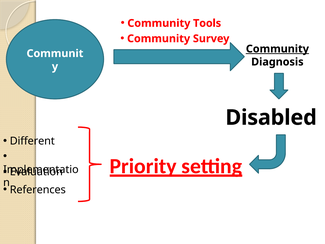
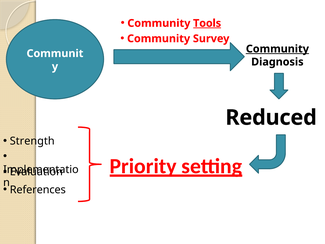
Tools underline: none -> present
Disabled: Disabled -> Reduced
Different: Different -> Strength
